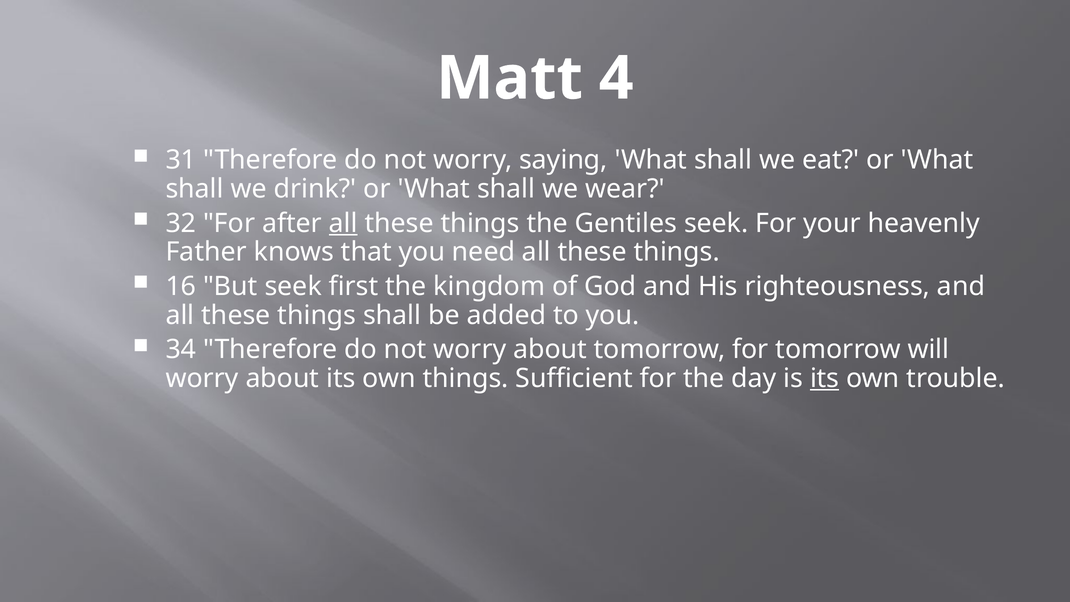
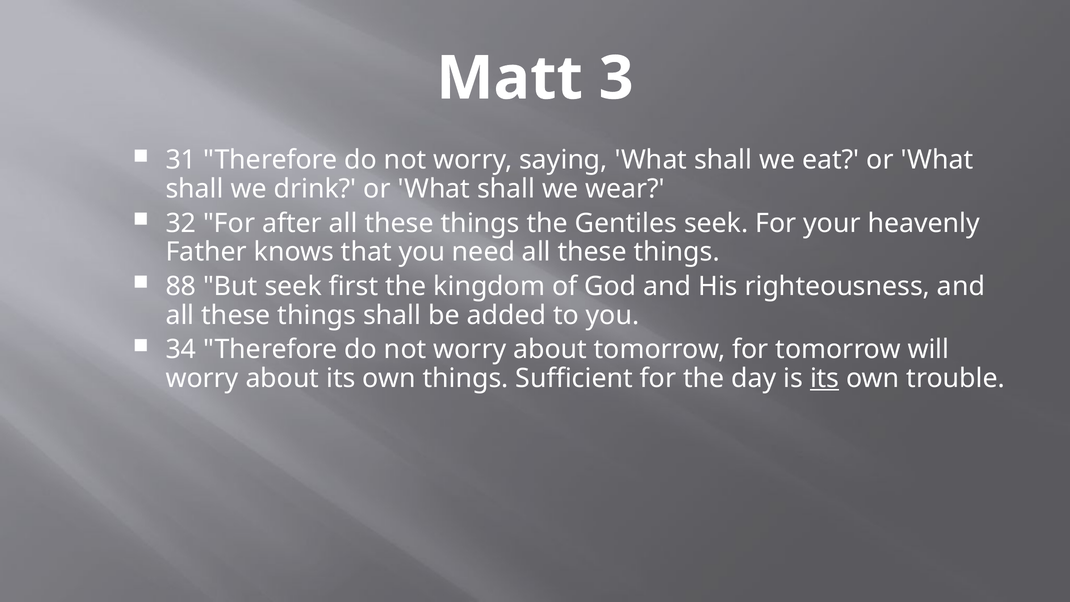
4: 4 -> 3
all at (343, 223) underline: present -> none
16: 16 -> 88
